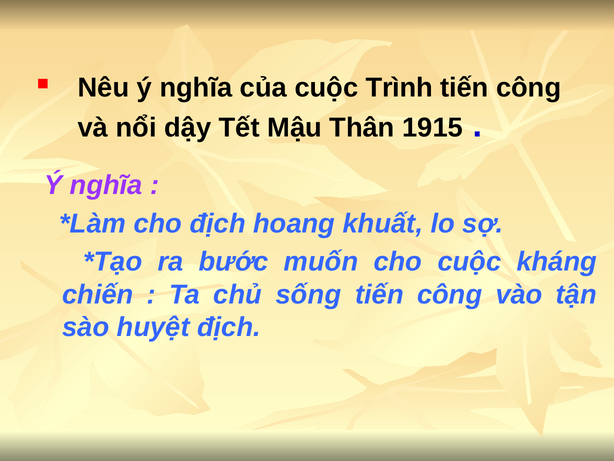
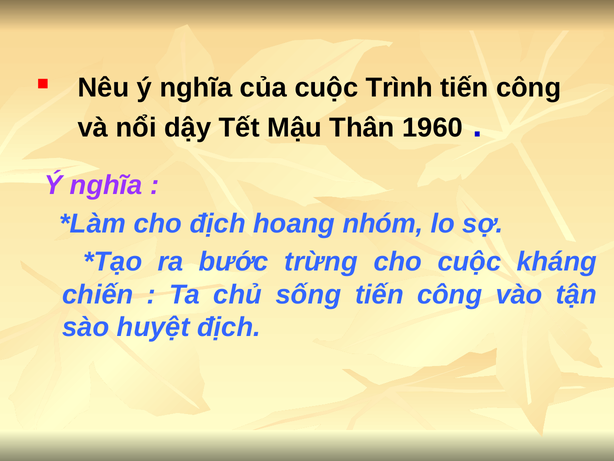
1915: 1915 -> 1960
khuất: khuất -> nhóm
muốn: muốn -> trừng
